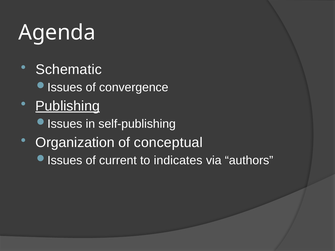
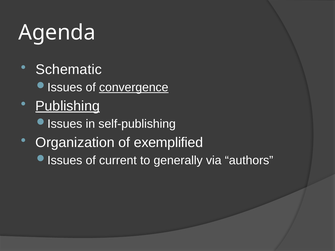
convergence underline: none -> present
conceptual: conceptual -> exemplified
indicates: indicates -> generally
